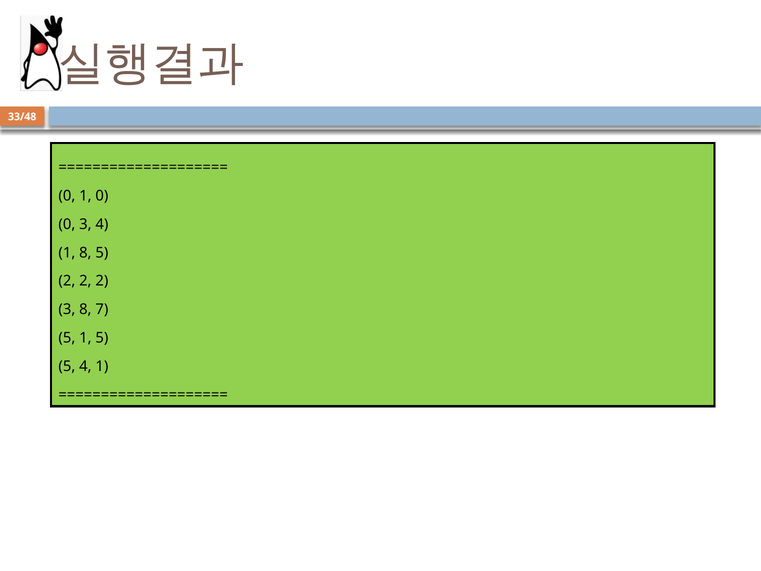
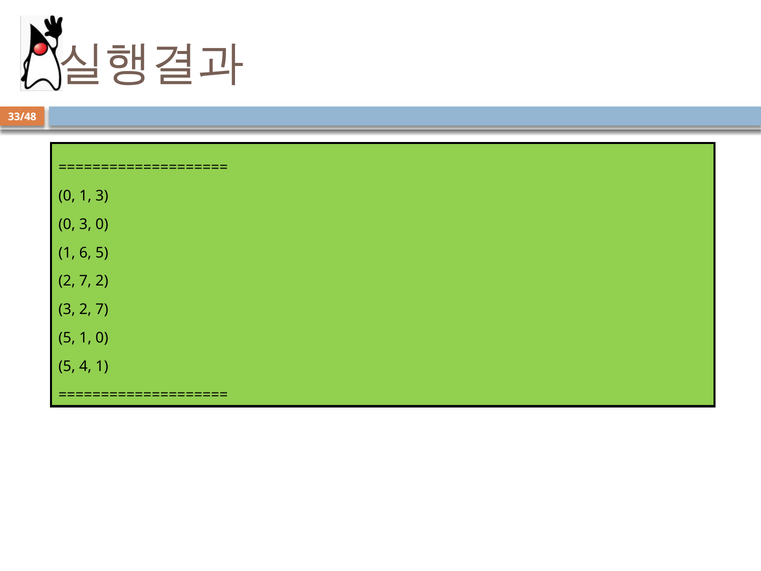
1 0: 0 -> 3
0 3 4: 4 -> 0
1 8: 8 -> 6
2 at (85, 281): 2 -> 7
3 8: 8 -> 2
1 5: 5 -> 0
